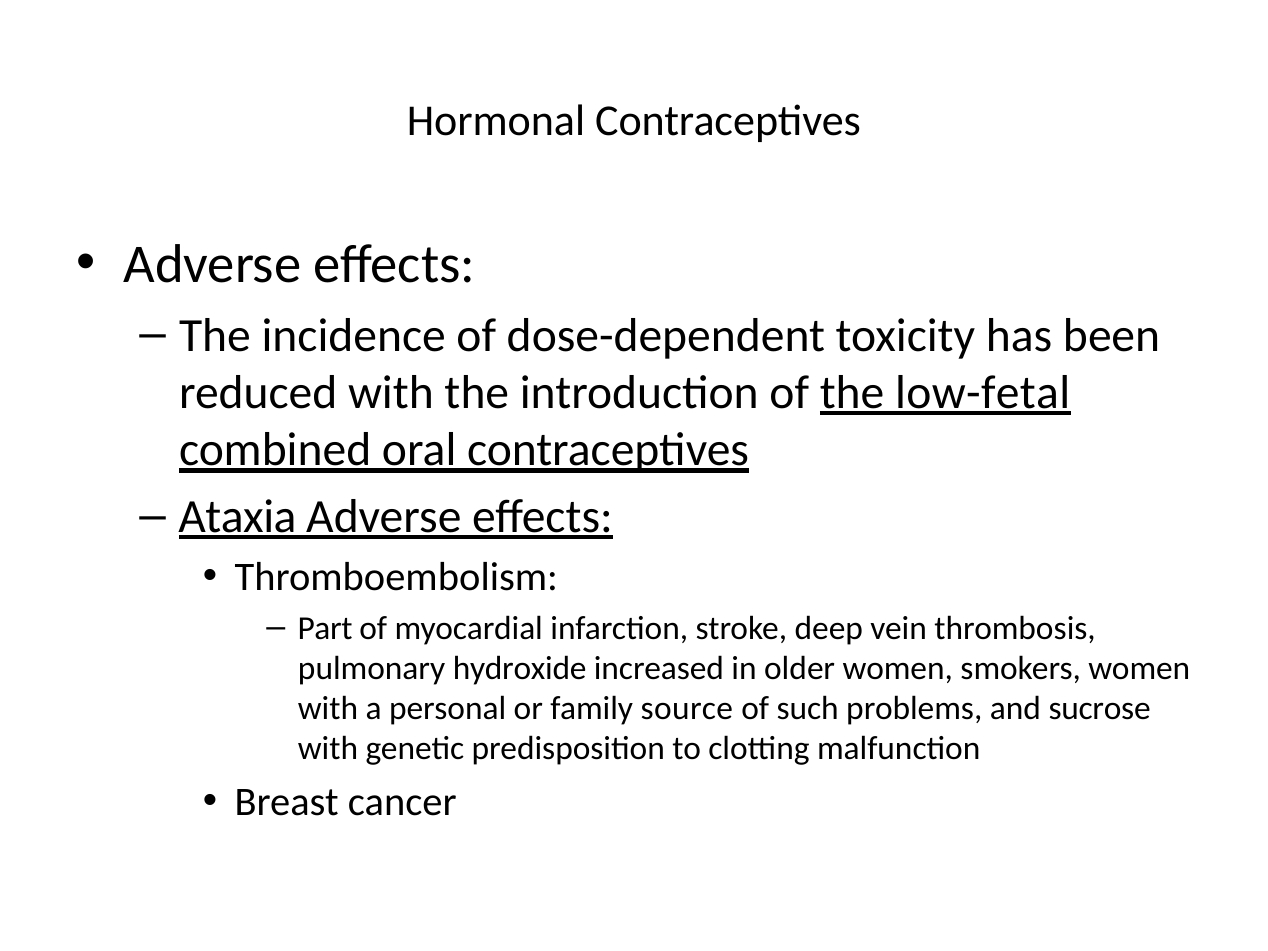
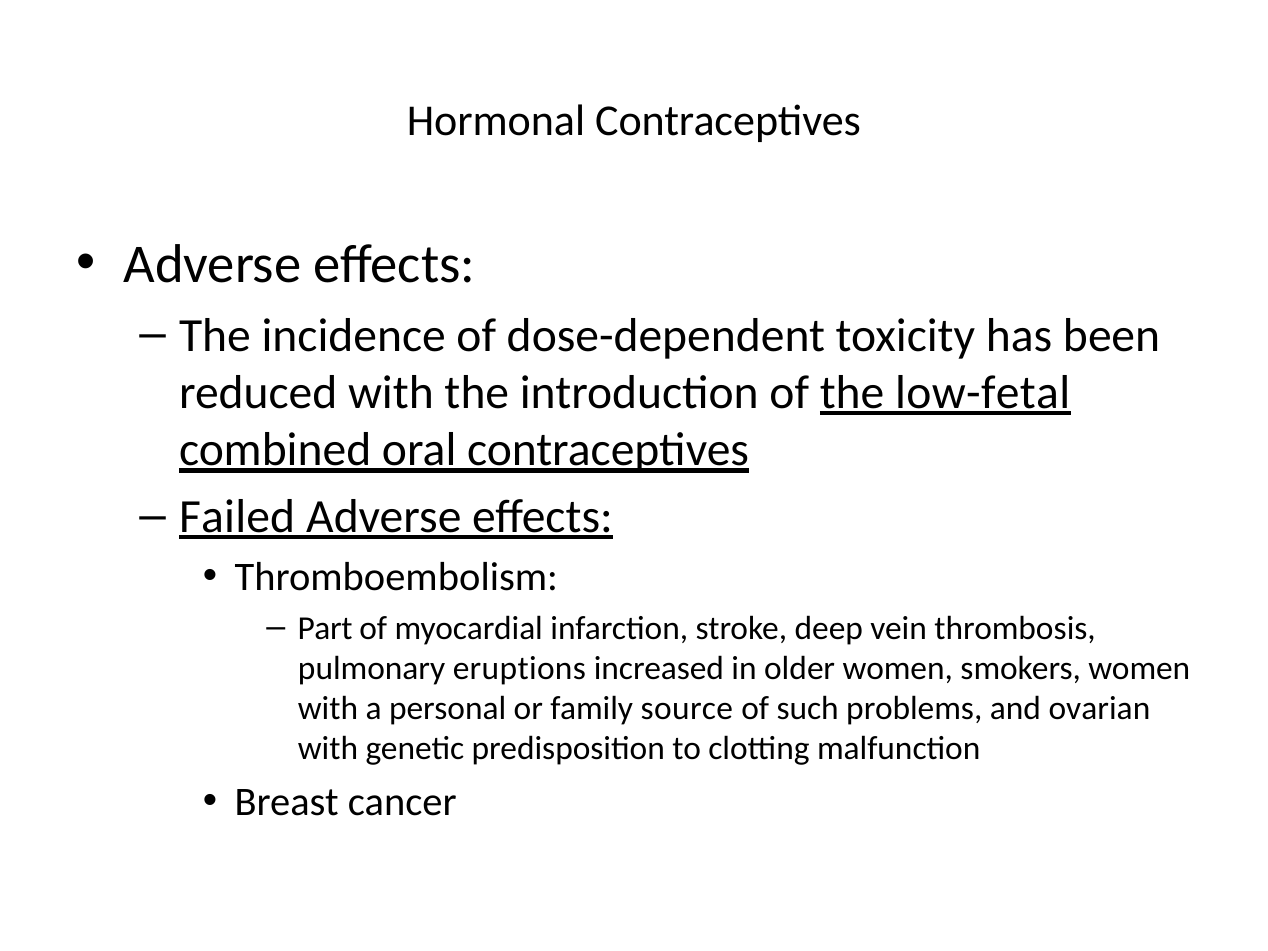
Ataxia: Ataxia -> Failed
hydroxide: hydroxide -> eruptions
sucrose: sucrose -> ovarian
